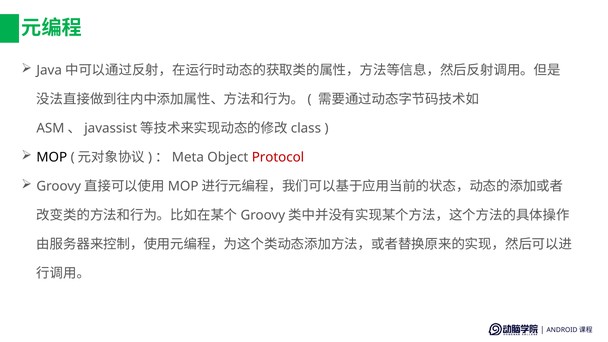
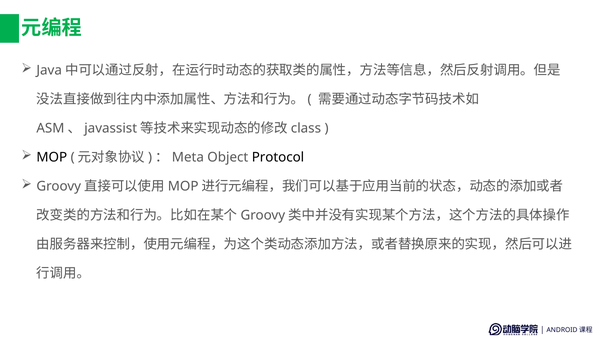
Protocol colour: red -> black
